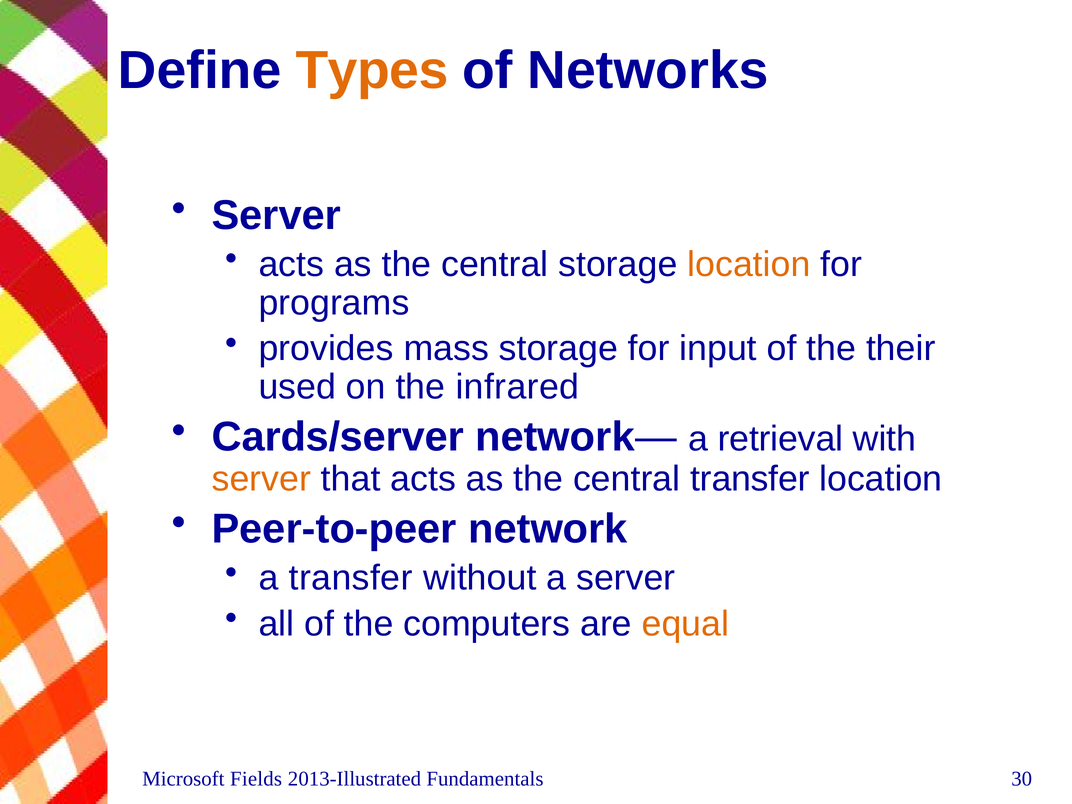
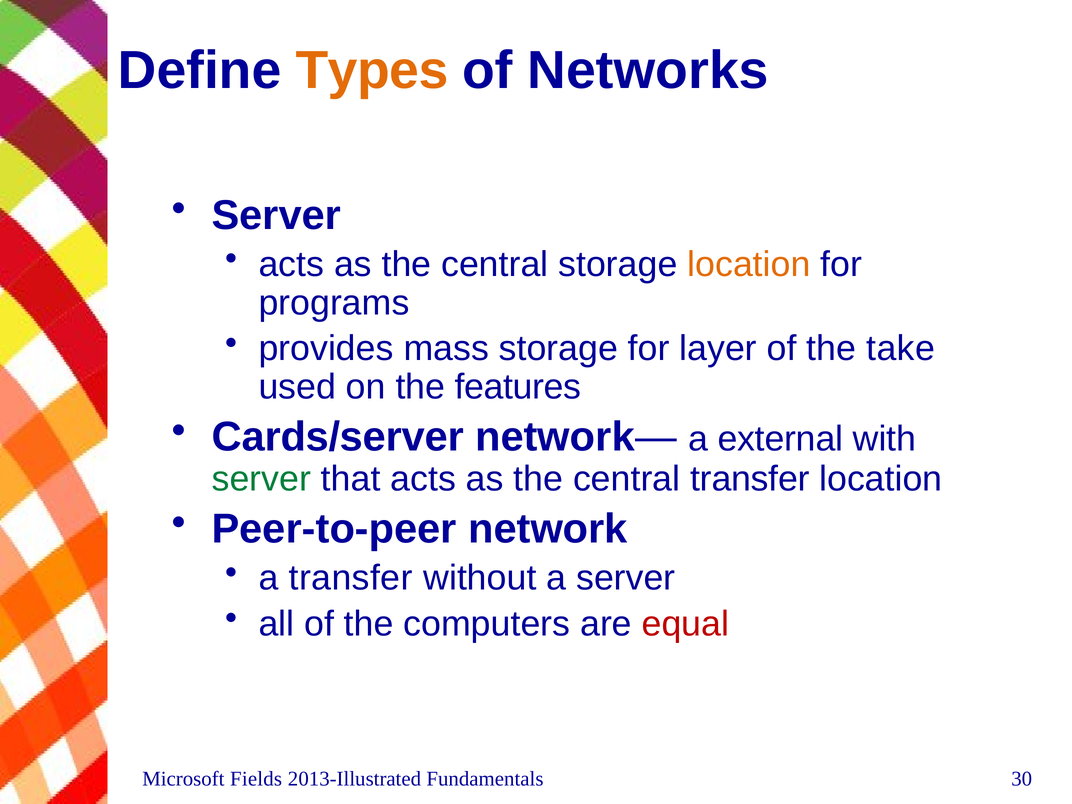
input: input -> layer
their: their -> take
infrared: infrared -> features
retrieval: retrieval -> external
server at (261, 479) colour: orange -> green
equal colour: orange -> red
